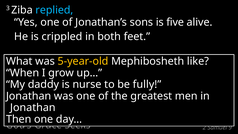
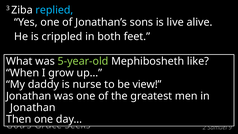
five: five -> live
5-year-old colour: yellow -> light green
fully: fully -> view
